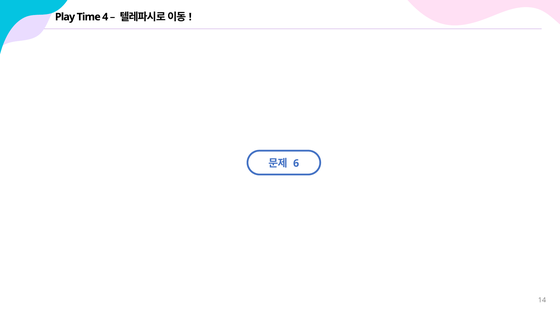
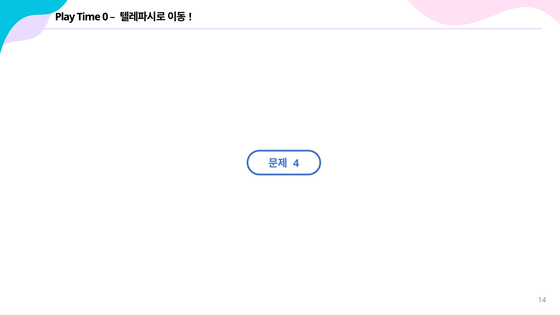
4: 4 -> 0
6: 6 -> 4
